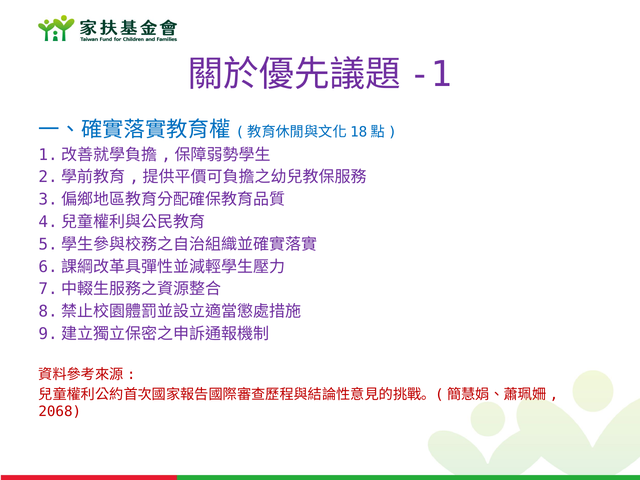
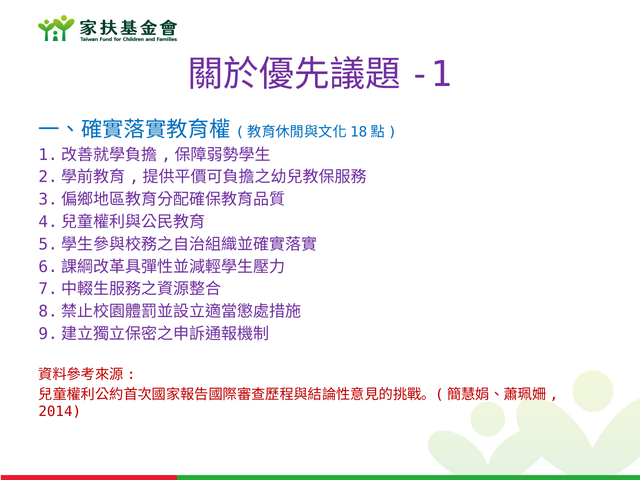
2068: 2068 -> 2014
